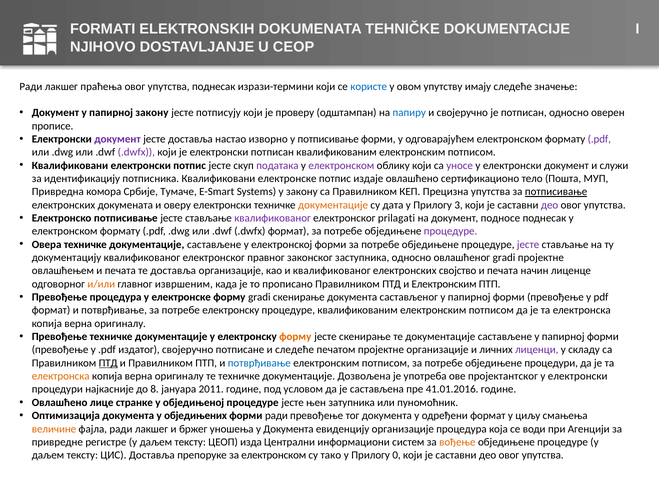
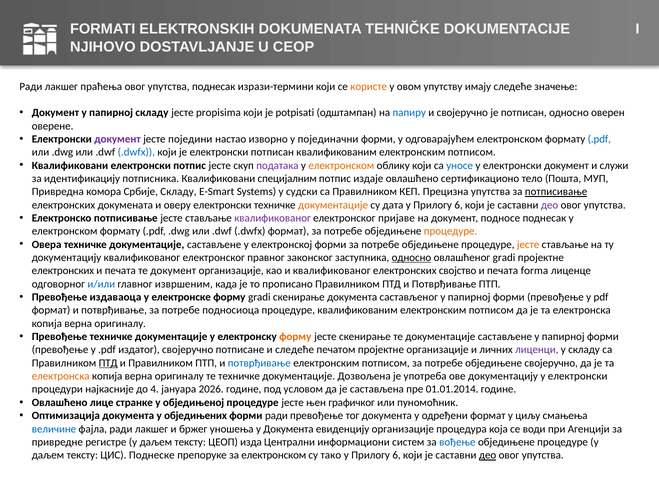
користе colour: blue -> orange
папирној закону: закону -> складу
потписују: потписују -> propisima
проверу: проверу -> potpisati
прописе: прописе -> оверене
јесте доставља: доставља -> поједини
у потписивање: потписивање -> појединачни
.pdf at (599, 139) colour: purple -> blue
.dwfx at (136, 152) colour: purple -> blue
електронском at (341, 166) colour: purple -> orange
уносе colour: purple -> blue
електронскe: електронскe -> специјалним
Србије Тумаче: Тумаче -> Складу
у закону: закону -> судски
дата у Прилогу 3: 3 -> 6
prilagati: prilagati -> пријаве
процедуре at (451, 231) colour: purple -> orange
јесте at (528, 245) colour: purple -> orange
односно at (411, 258) underline: none -> present
овлашћењем at (63, 271): овлашћењем -> електронских
те доставља: доставља -> документ
начин: начин -> forma
и/или colour: orange -> blue
ПТД и Електронским: Електронским -> Потврђивање
Превођење процедура: процедура -> издаваоца
потребе електронску: електронску -> подносиоца
обједињене процедури: процедури -> својеручно
ове пројектантског: пројектантског -> документацију
8: 8 -> 4
2011: 2011 -> 2026
41.01.2016: 41.01.2016 -> 01.01.2014
затупника: затупника -> графичког
величине colour: orange -> blue
вођење colour: orange -> blue
ЦИС Доставља: Доставља -> Поднеске
0 at (397, 455): 0 -> 6
део at (488, 455) underline: none -> present
